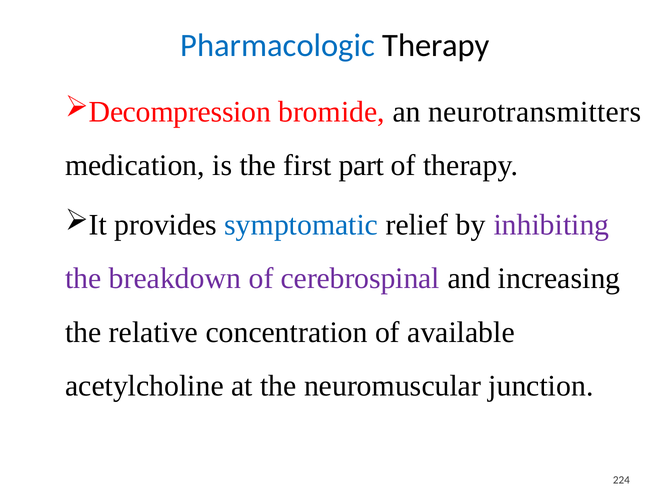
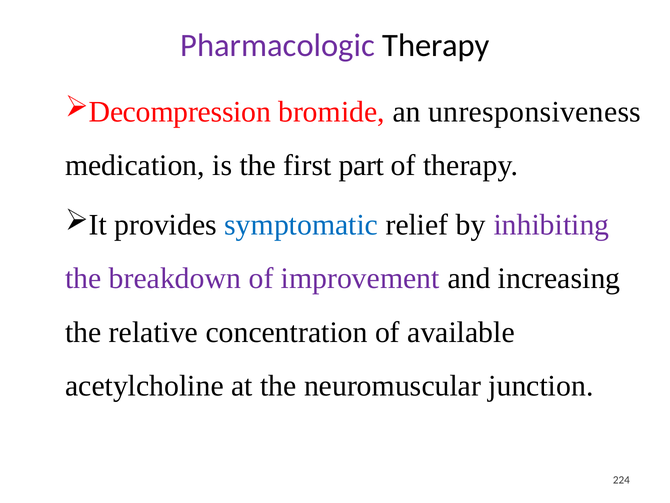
Pharmacologic colour: blue -> purple
neurotransmitters: neurotransmitters -> unresponsiveness
cerebrospinal: cerebrospinal -> improvement
